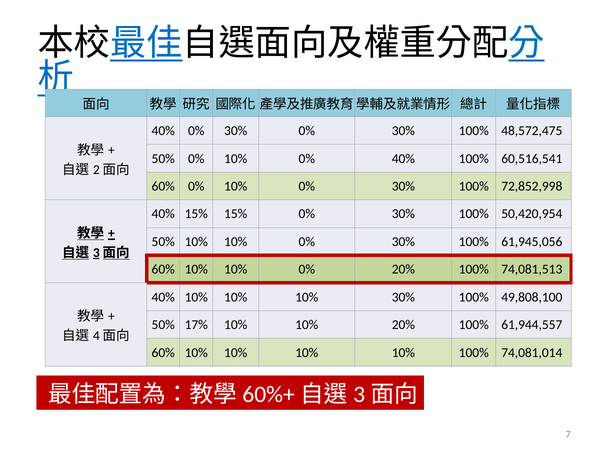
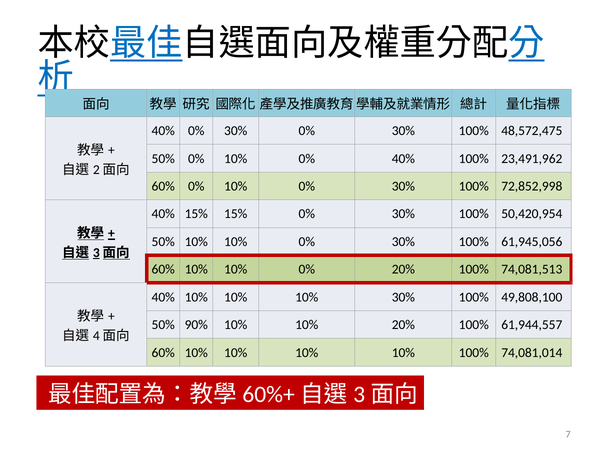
60,516,541: 60,516,541 -> 23,491,962
17%: 17% -> 90%
